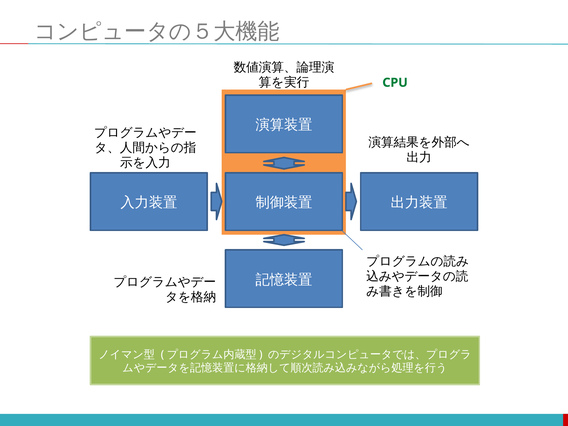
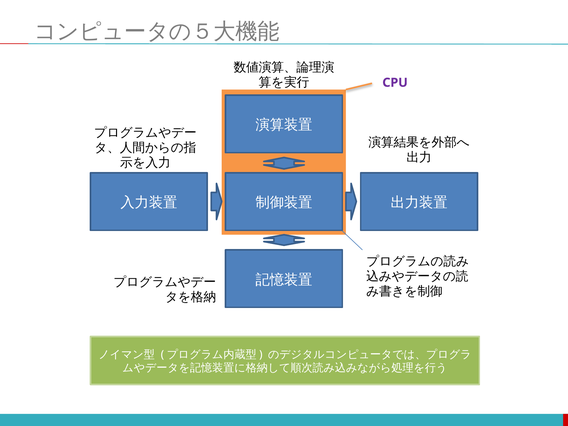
CPU colour: green -> purple
